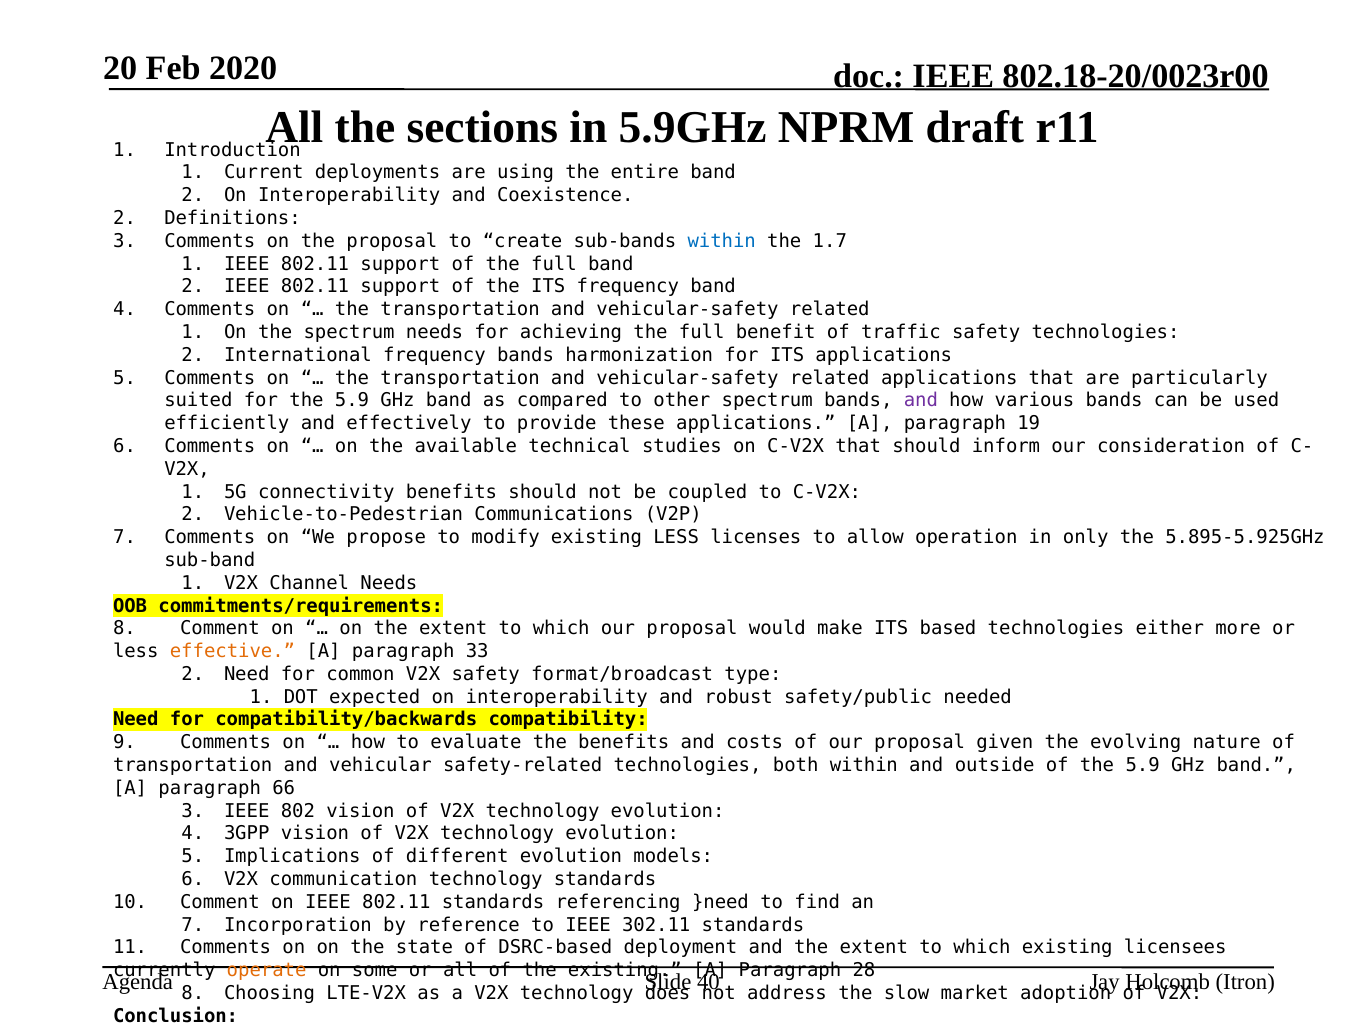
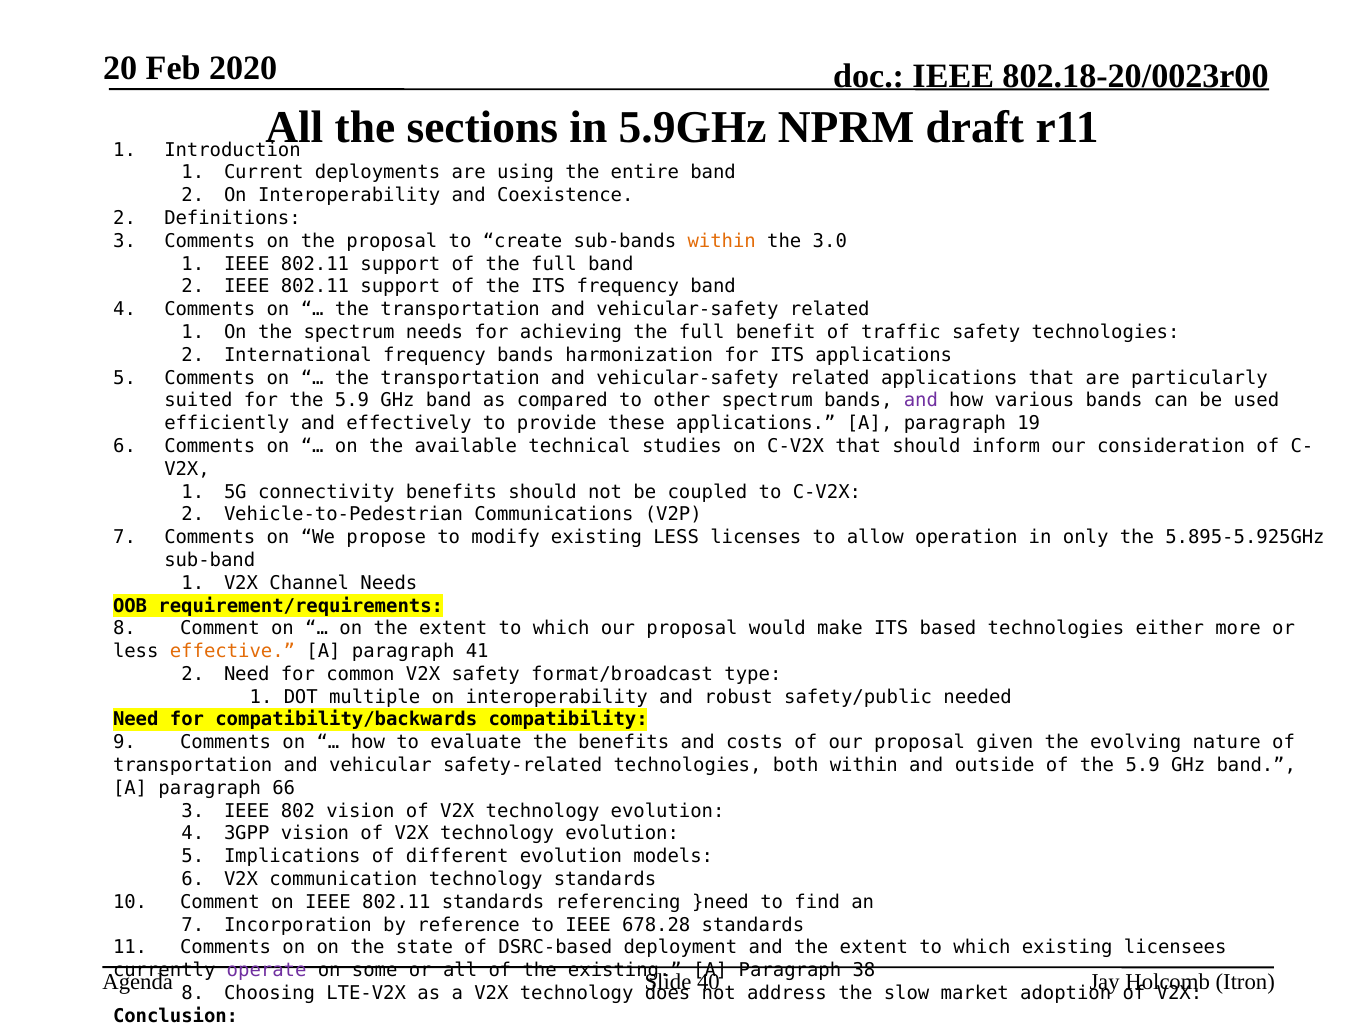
within at (722, 241) colour: blue -> orange
1.7: 1.7 -> 3.0
commitments/requirements: commitments/requirements -> requirement/requirements
33: 33 -> 41
expected: expected -> multiple
302.11: 302.11 -> 678.28
operate colour: orange -> purple
28: 28 -> 38
